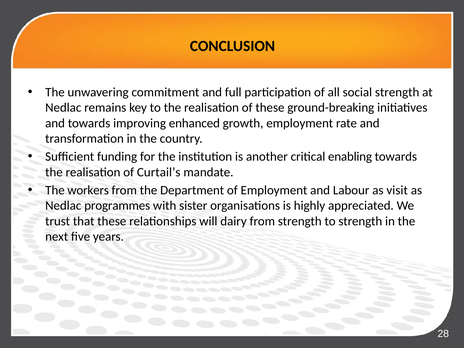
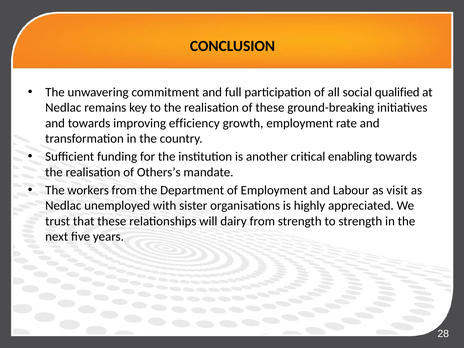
social strength: strength -> qualified
enhanced: enhanced -> efficiency
Curtail’s: Curtail’s -> Others’s
programmes: programmes -> unemployed
